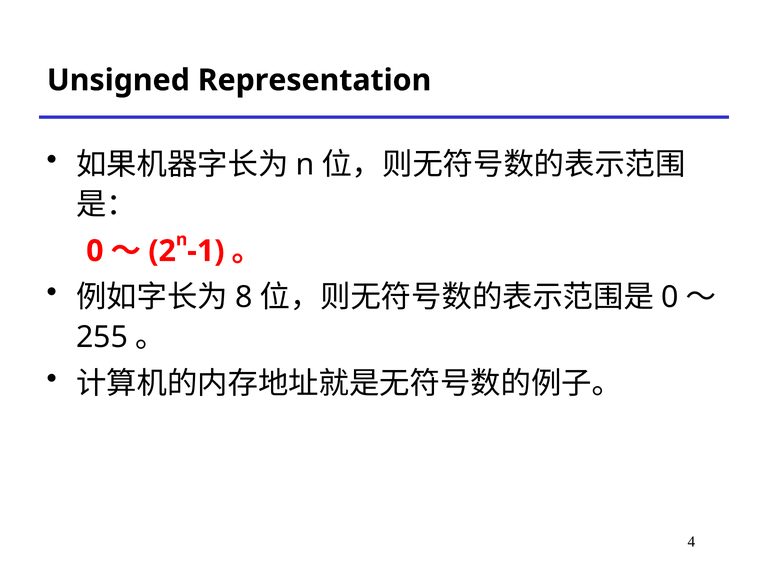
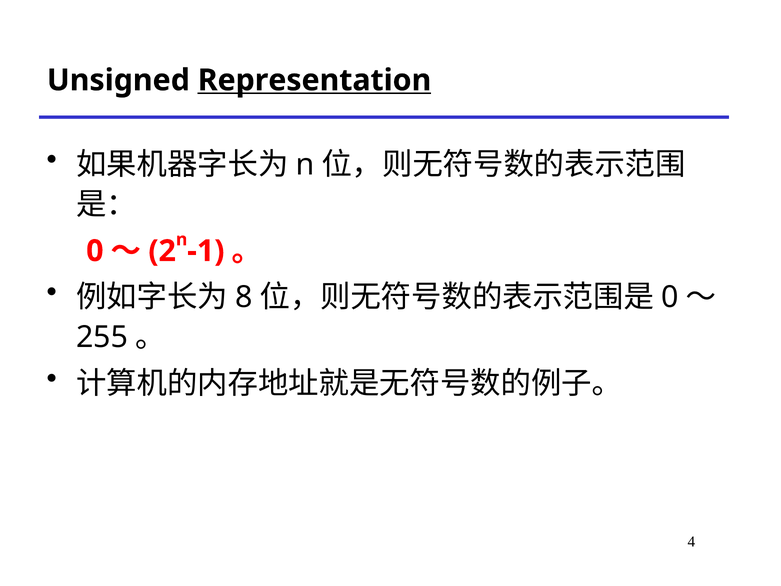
Representation underline: none -> present
